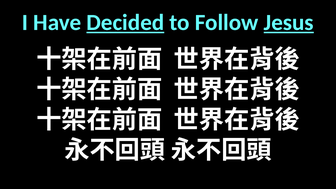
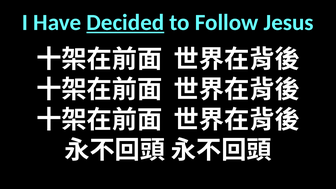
Jesus underline: present -> none
